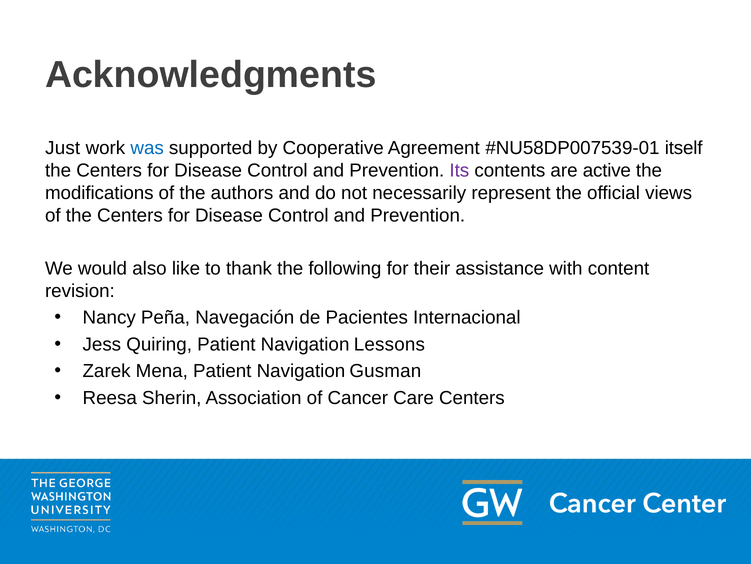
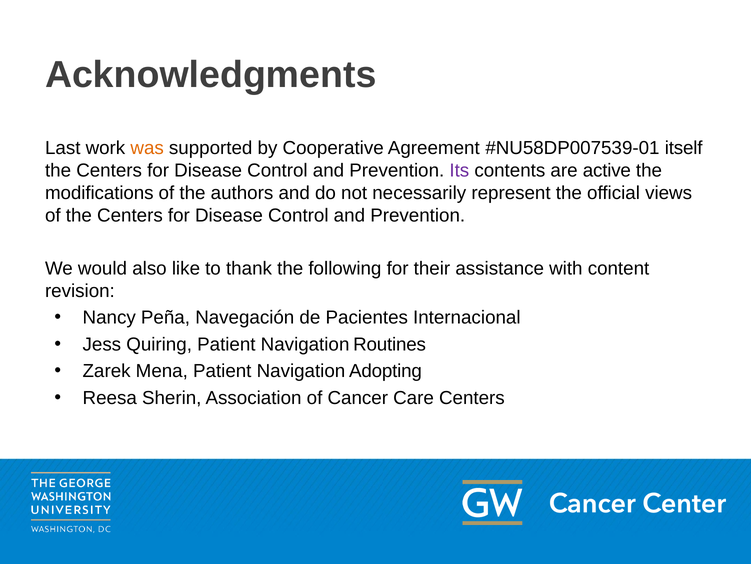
Just: Just -> Last
was colour: blue -> orange
Lessons: Lessons -> Routines
Gusman: Gusman -> Adopting
